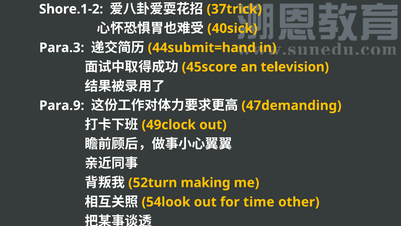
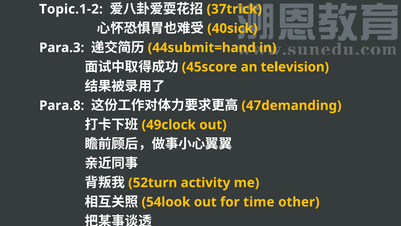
Shore.1-2: Shore.1-2 -> Topic.1-2
Para.9: Para.9 -> Para.8
making: making -> activity
